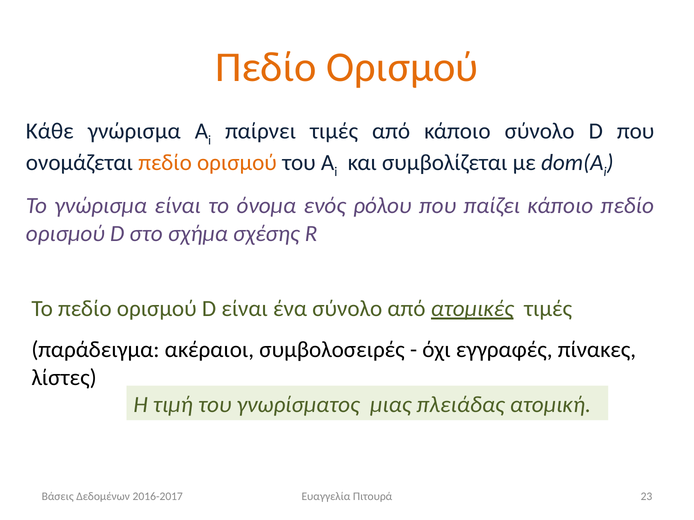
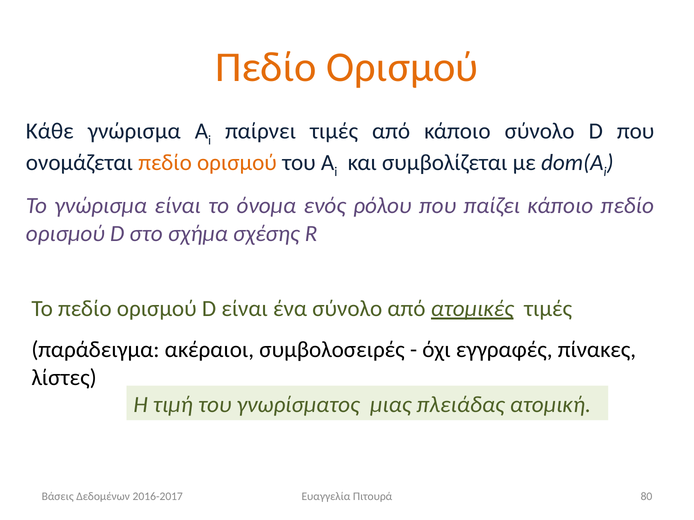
23: 23 -> 80
